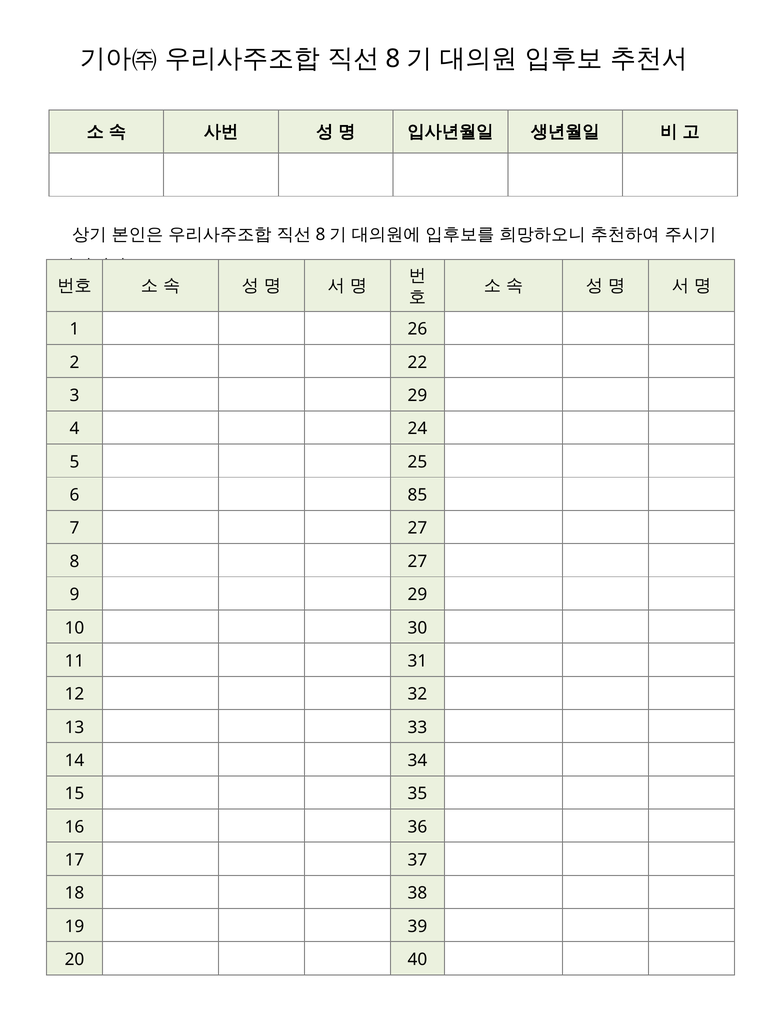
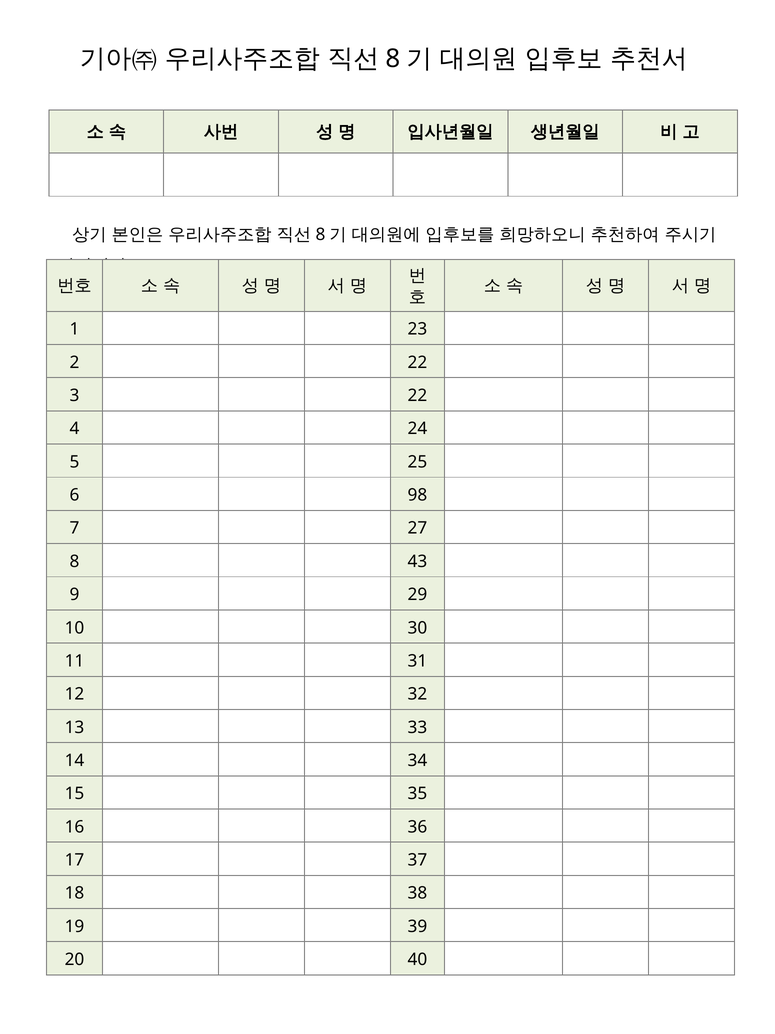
26: 26 -> 23
3 29: 29 -> 22
85: 85 -> 98
8 27: 27 -> 43
